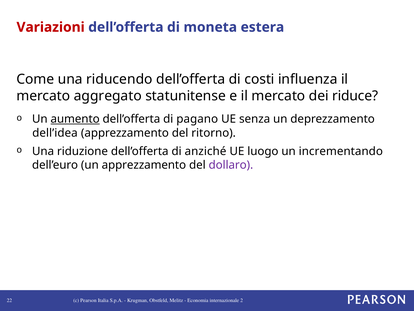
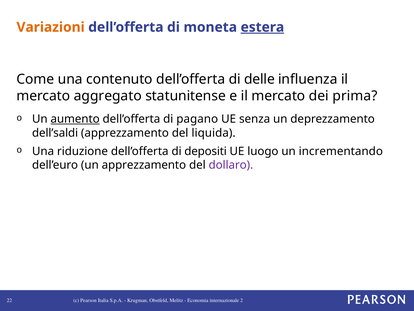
Variazioni colour: red -> orange
estera underline: none -> present
riducendo: riducendo -> contenuto
costi: costi -> delle
riduce: riduce -> prima
dell’idea: dell’idea -> dell’saldi
ritorno: ritorno -> liquida
anziché: anziché -> depositi
